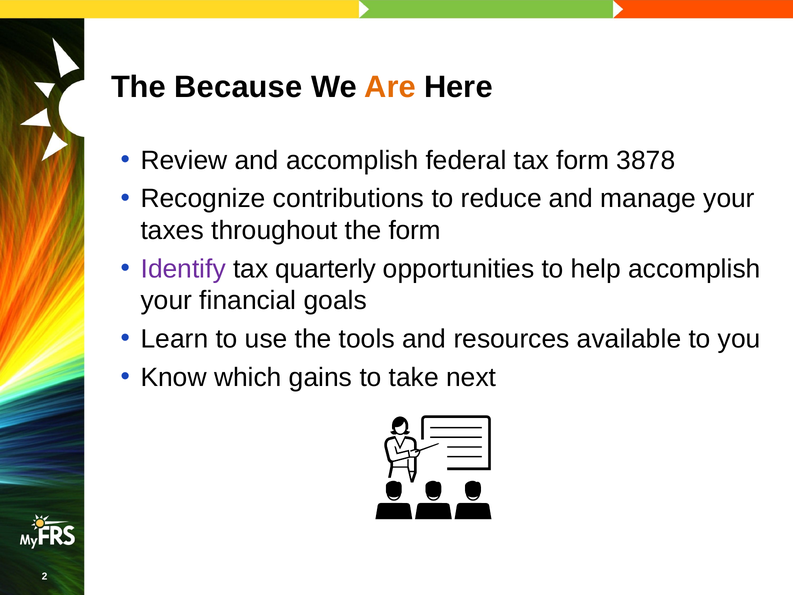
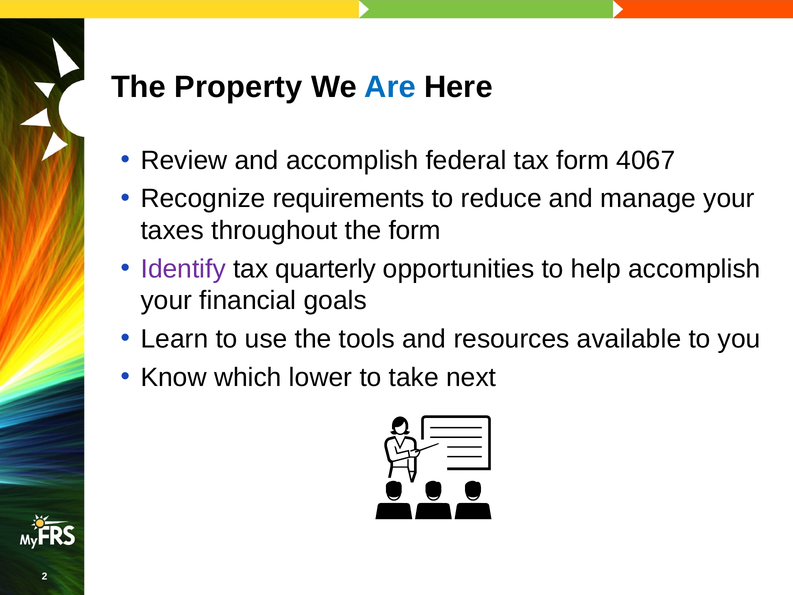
Because: Because -> Property
Are colour: orange -> blue
3878: 3878 -> 4067
contributions: contributions -> requirements
gains: gains -> lower
